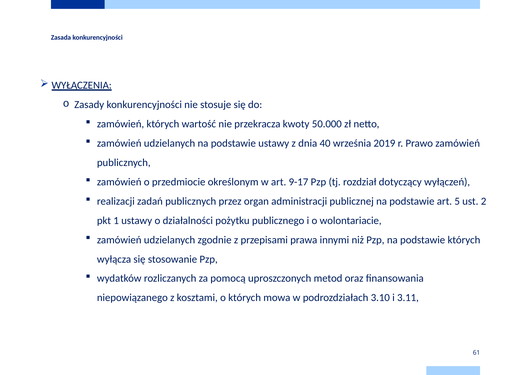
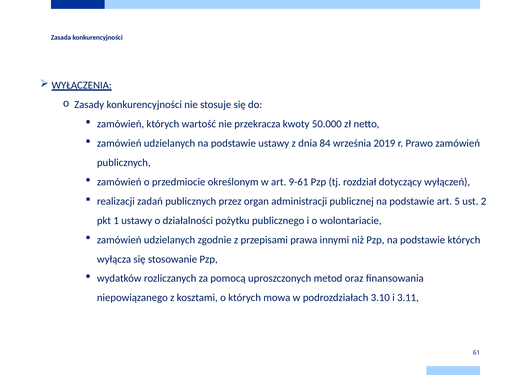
40: 40 -> 84
9-17: 9-17 -> 9-61
